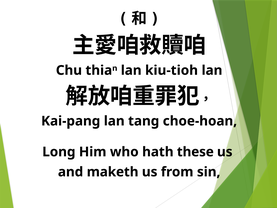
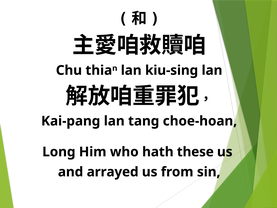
kiu-tioh: kiu-tioh -> kiu-sing
maketh: maketh -> arrayed
